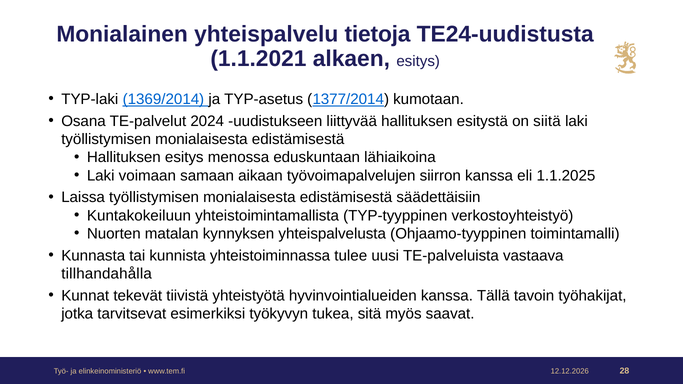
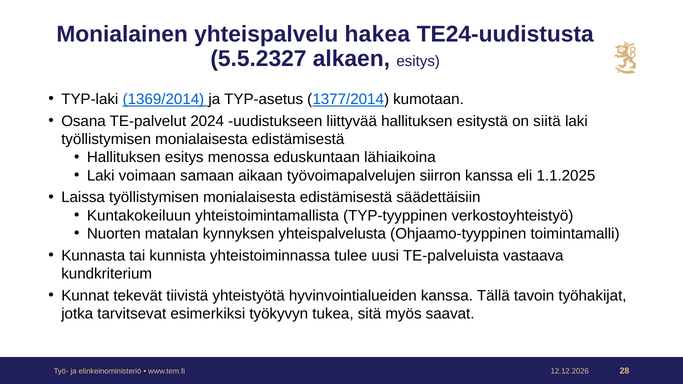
tietoja: tietoja -> hakea
1.1.2021: 1.1.2021 -> 5.5.2327
tillhandahålla: tillhandahålla -> kundkriterium
